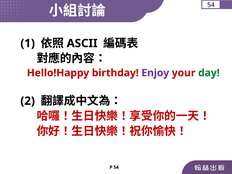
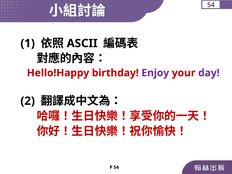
day colour: green -> purple
